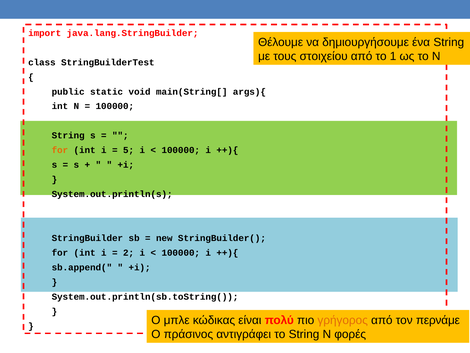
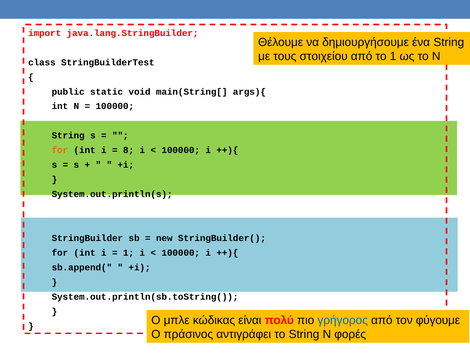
5: 5 -> 8
2 at (129, 253): 2 -> 1
γρήγορος colour: orange -> blue
περνάμε: περνάμε -> φύγουμε
